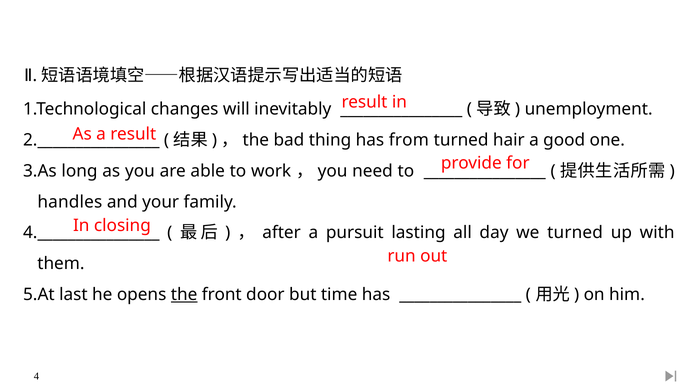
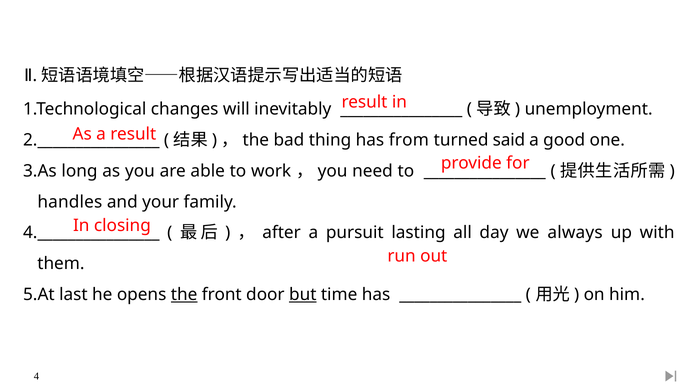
hair: hair -> said
we turned: turned -> always
but underline: none -> present
